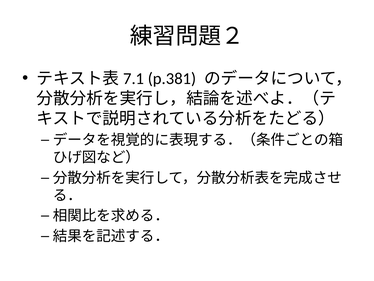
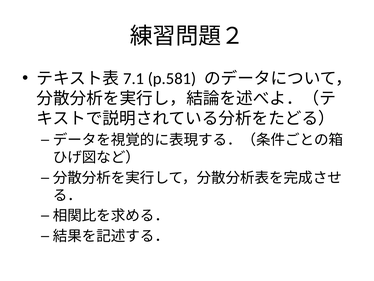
p.381: p.381 -> p.581
